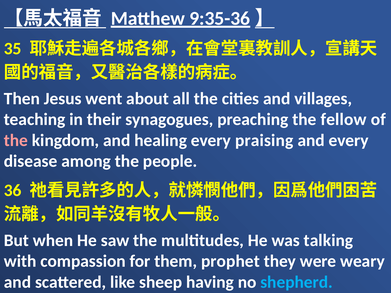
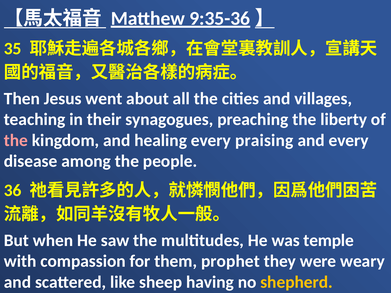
fellow: fellow -> liberty
talking: talking -> temple
shepherd colour: light blue -> yellow
